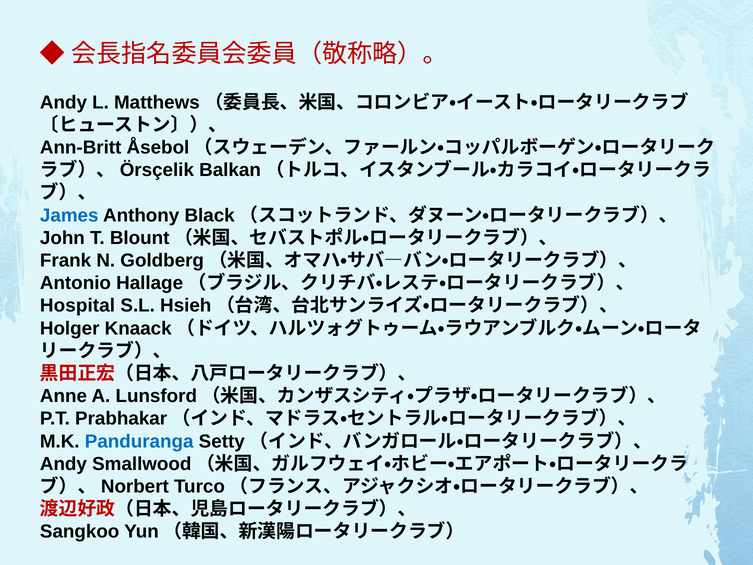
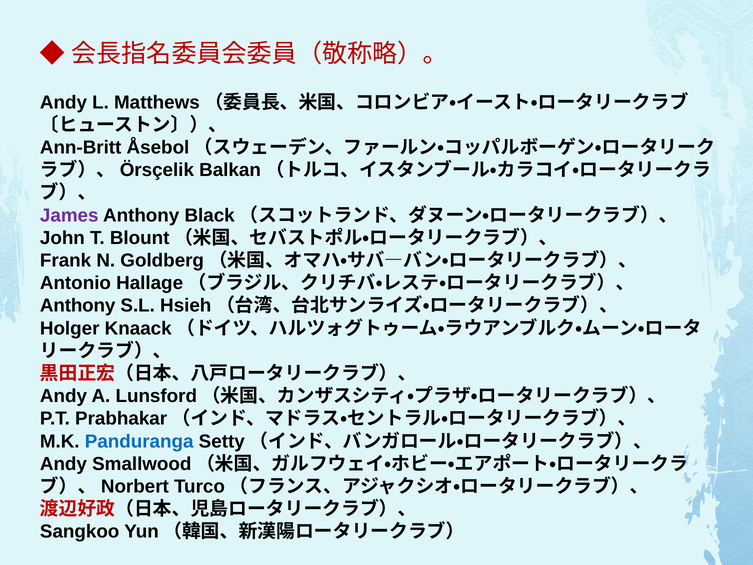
James colour: blue -> purple
Hospital at (78, 306): Hospital -> Anthony
Anne at (63, 396): Anne -> Andy
